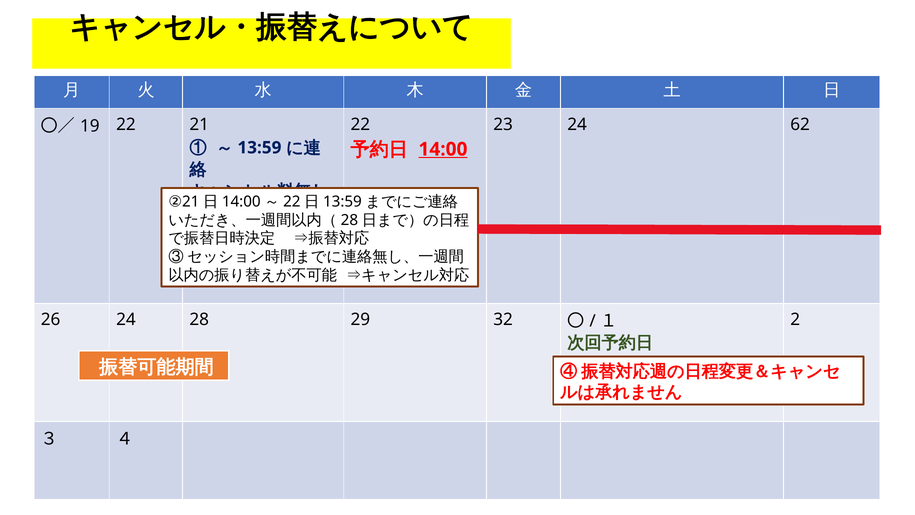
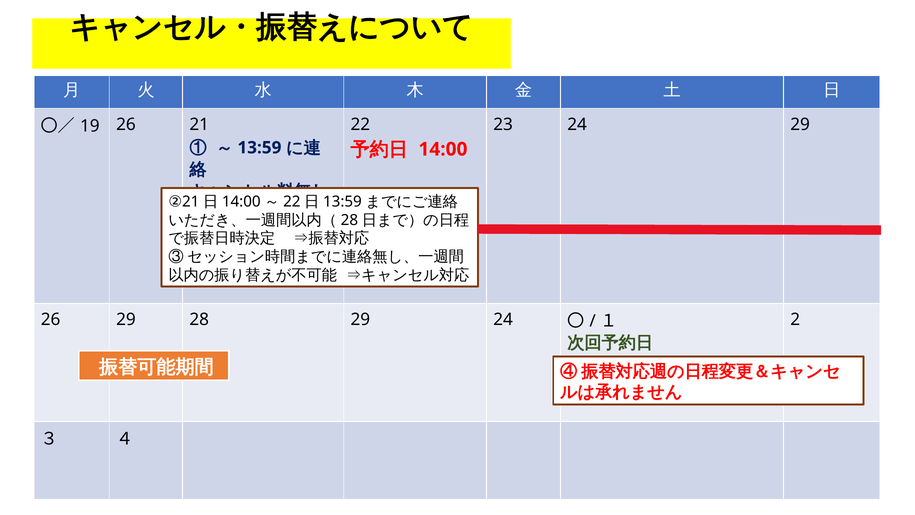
22 at (126, 124): 22 -> 26
24 62: 62 -> 29
14:00 underline: present -> none
26 24: 24 -> 29
29 32: 32 -> 24
